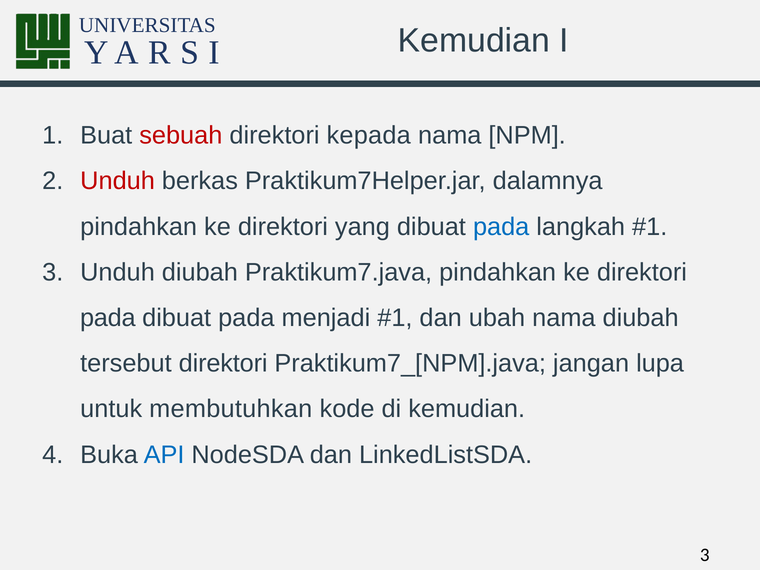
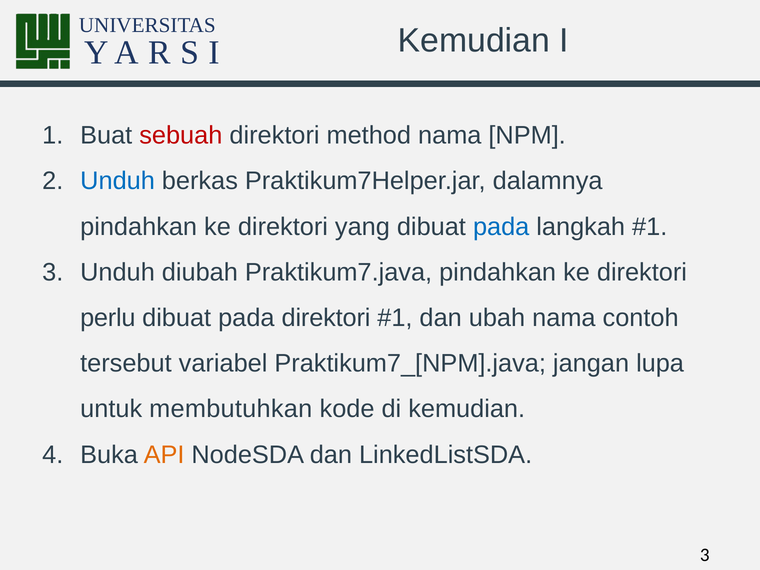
kepada: kepada -> method
Unduh at (118, 181) colour: red -> blue
pada at (108, 318): pada -> perlu
pada menjadi: menjadi -> direktori
nama diubah: diubah -> contoh
tersebut direktori: direktori -> variabel
API colour: blue -> orange
